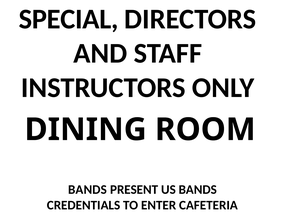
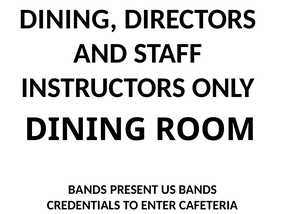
SPECIAL at (69, 19): SPECIAL -> DINING
